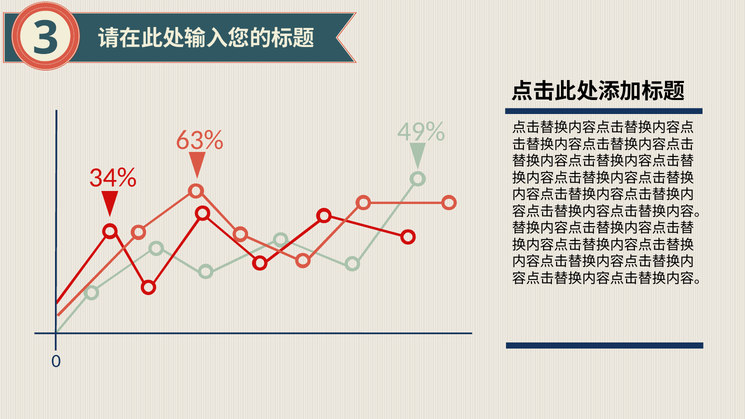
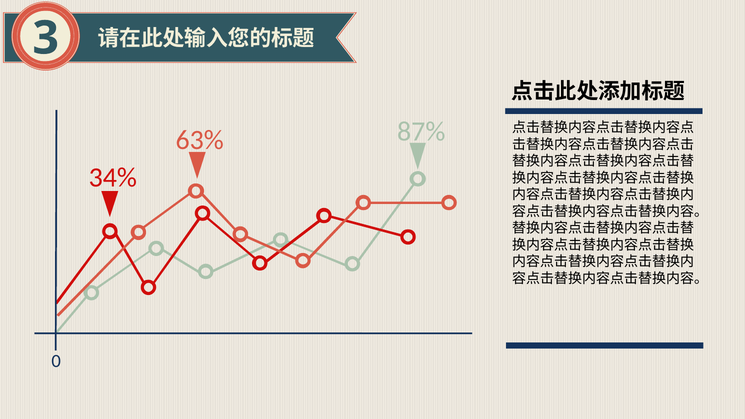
49%: 49% -> 87%
